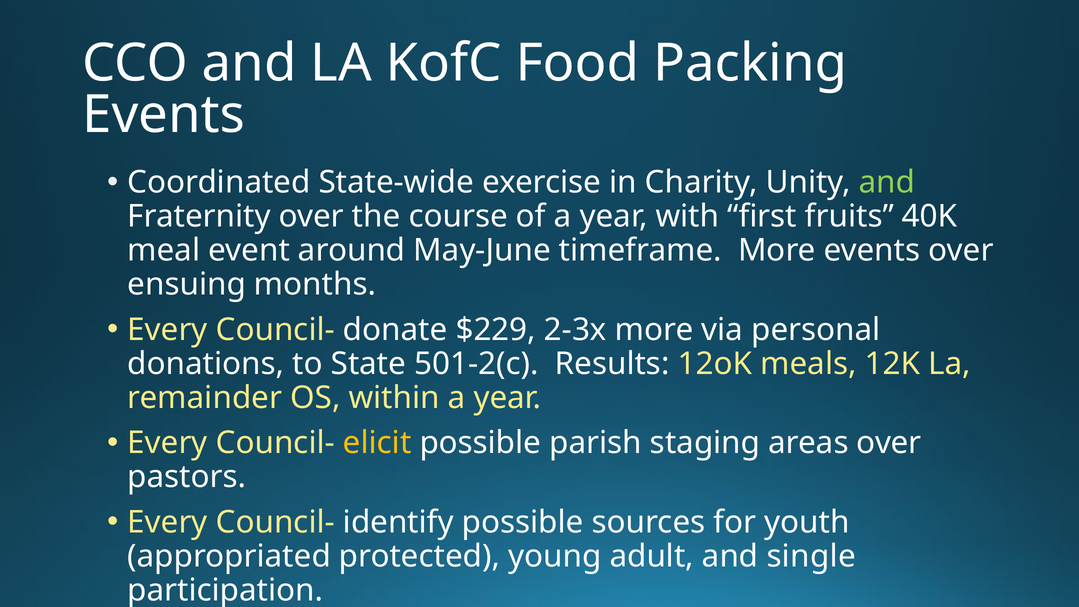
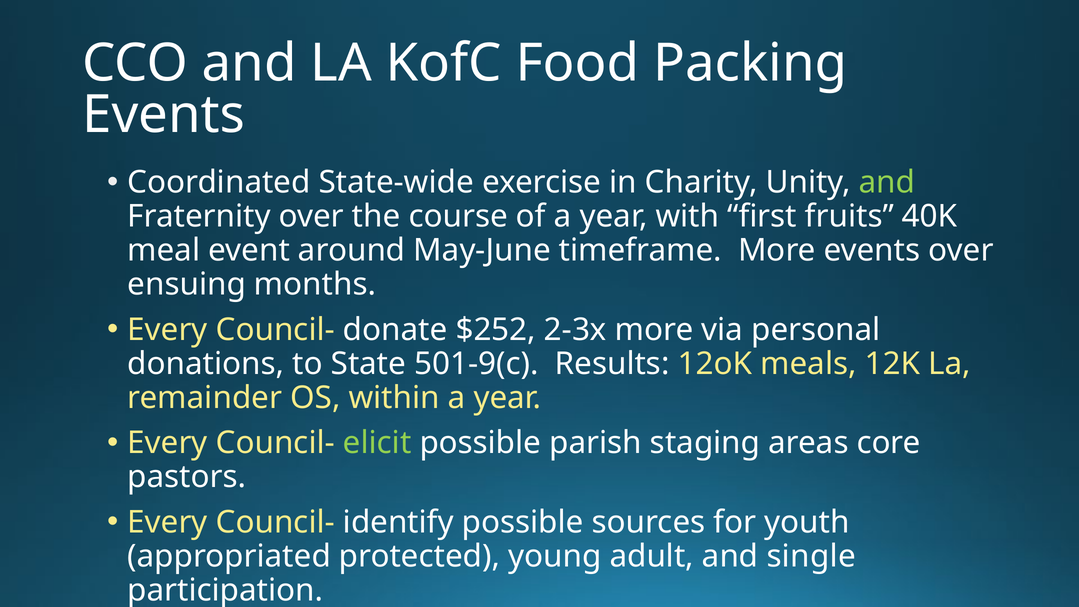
$229: $229 -> $252
501-2(c: 501-2(c -> 501-9(c
elicit colour: yellow -> light green
areas over: over -> core
